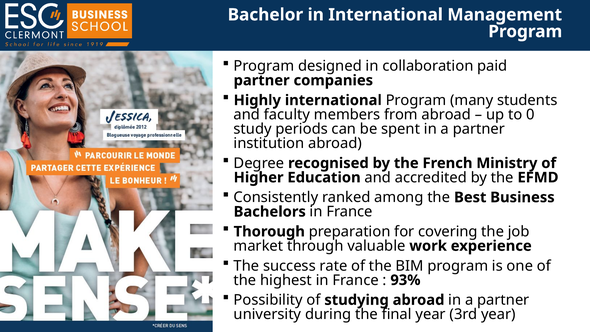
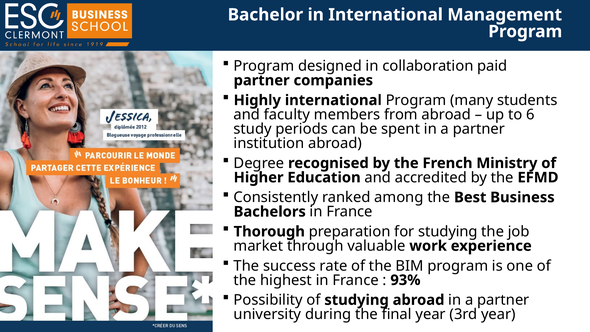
0: 0 -> 6
for covering: covering -> studying
